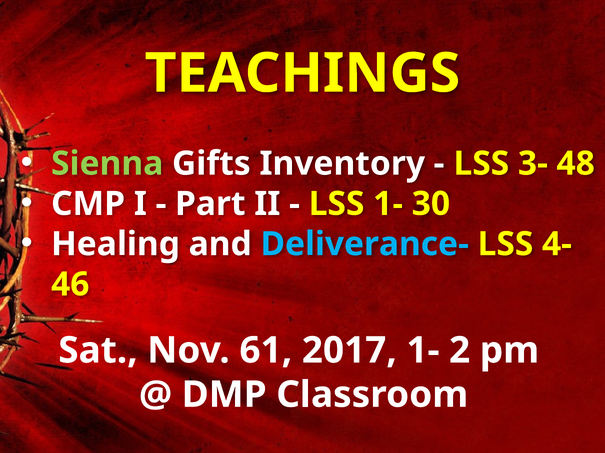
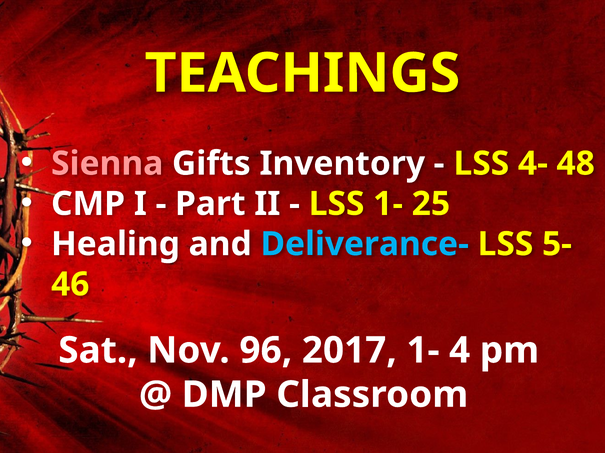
Sienna colour: light green -> pink
3-: 3- -> 4-
30: 30 -> 25
4-: 4- -> 5-
61: 61 -> 96
2: 2 -> 4
